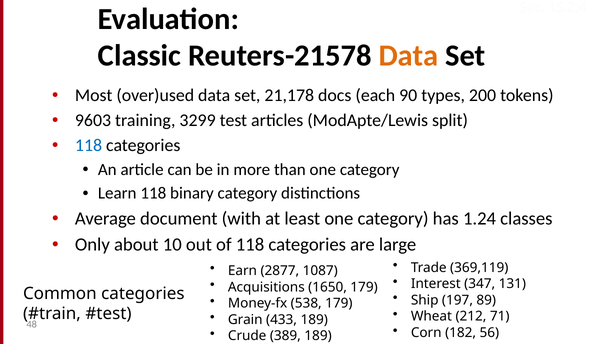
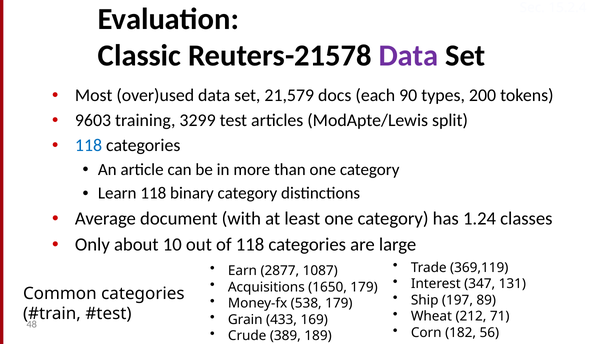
Data at (409, 56) colour: orange -> purple
21,178: 21,178 -> 21,579
433 189: 189 -> 169
